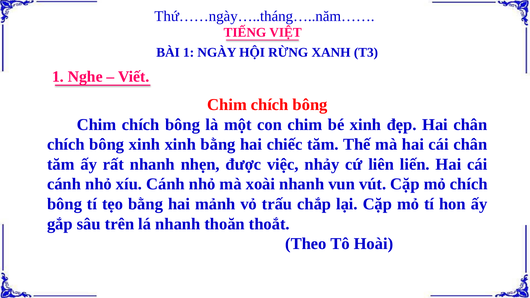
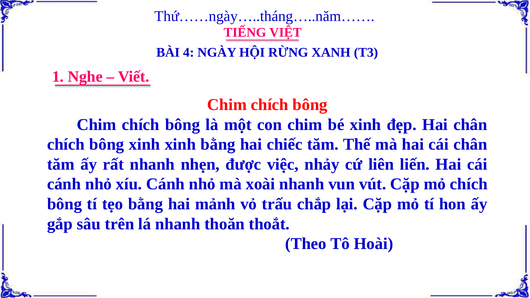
BÀI 1: 1 -> 4
